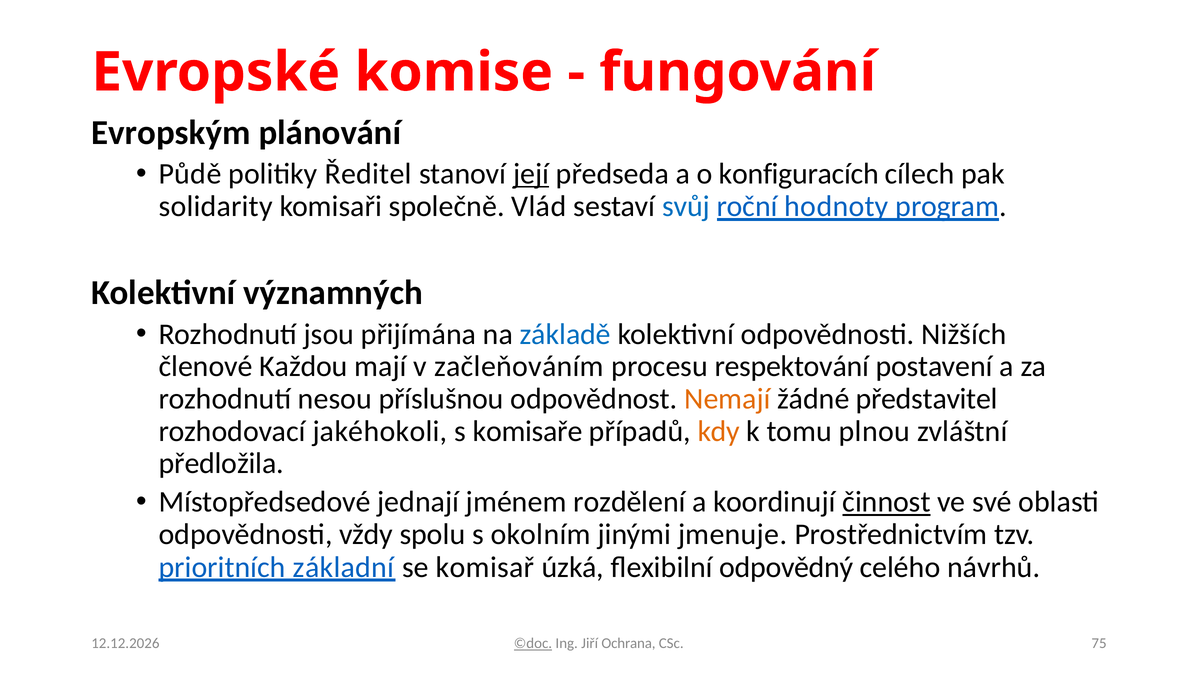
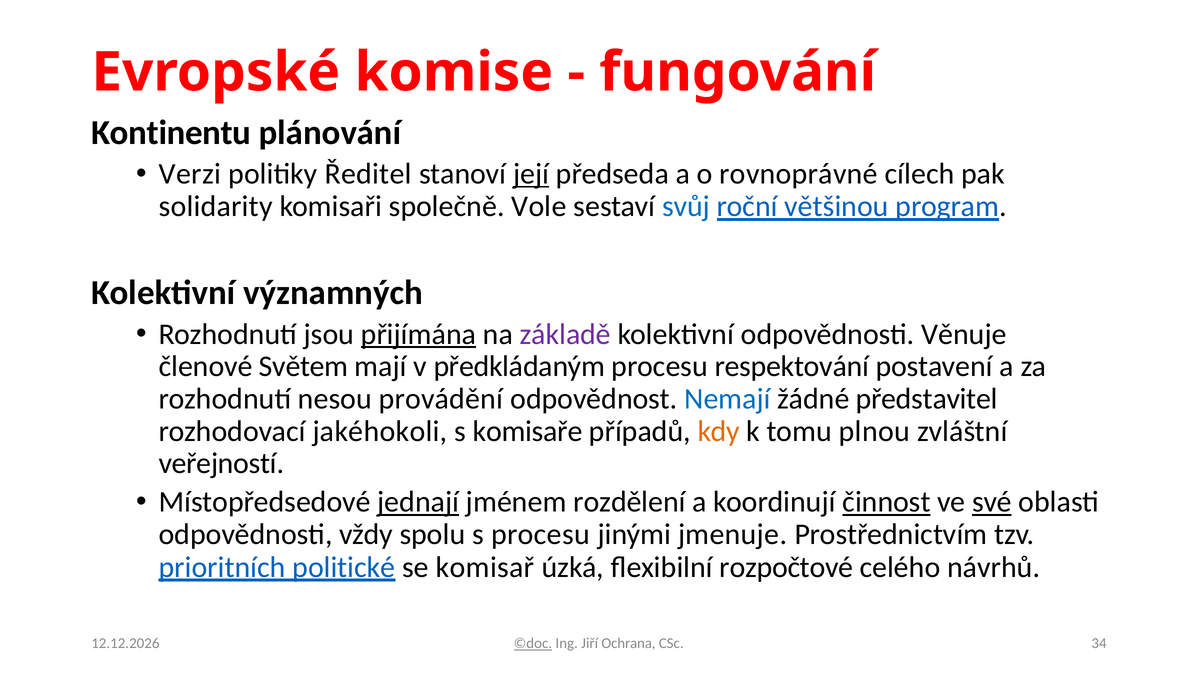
Evropským: Evropským -> Kontinentu
Půdě: Půdě -> Verzi
konfiguracích: konfiguracích -> rovnoprávné
Vlád: Vlád -> Vole
hodnoty: hodnoty -> většinou
přijímána underline: none -> present
základě colour: blue -> purple
Nižších: Nižších -> Věnuje
Každou: Každou -> Světem
začleňováním: začleňováním -> předkládaným
příslušnou: příslušnou -> provádění
Nemají colour: orange -> blue
předložila: předložila -> veřejností
jednají underline: none -> present
své underline: none -> present
s okolním: okolním -> procesu
základní: základní -> politické
odpovědný: odpovědný -> rozpočtové
75: 75 -> 34
